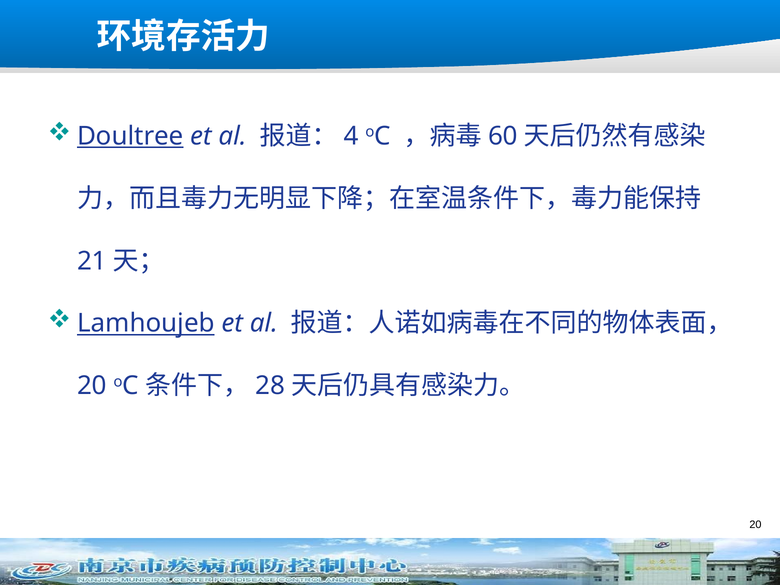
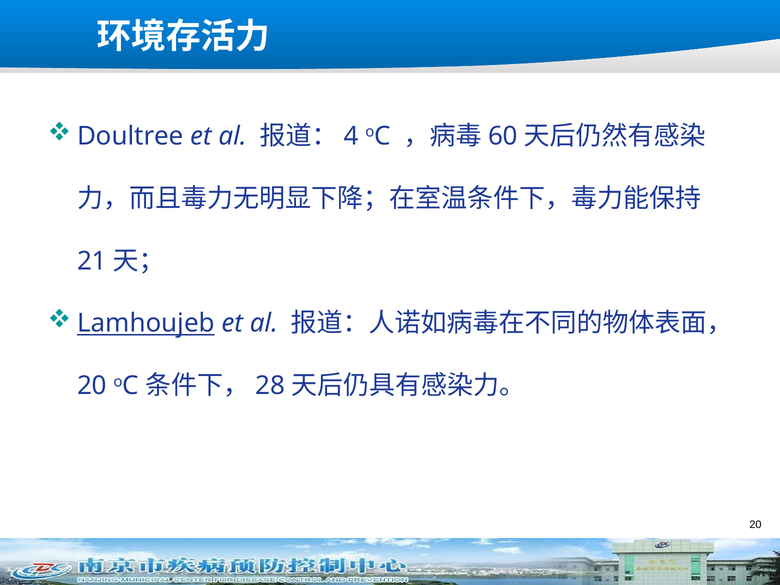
Doultree underline: present -> none
